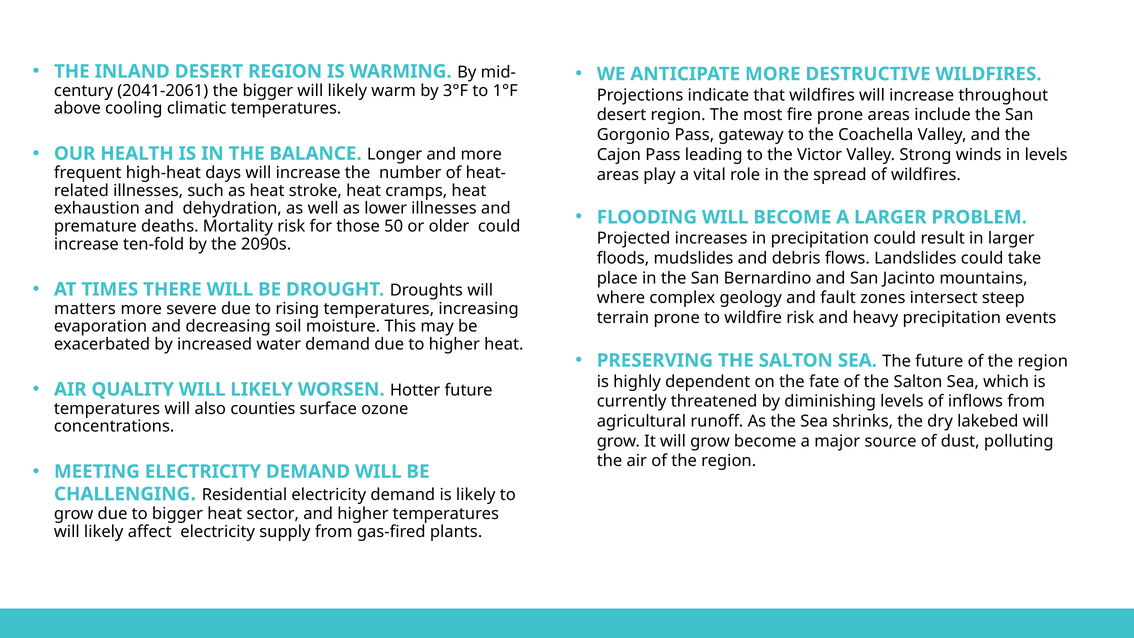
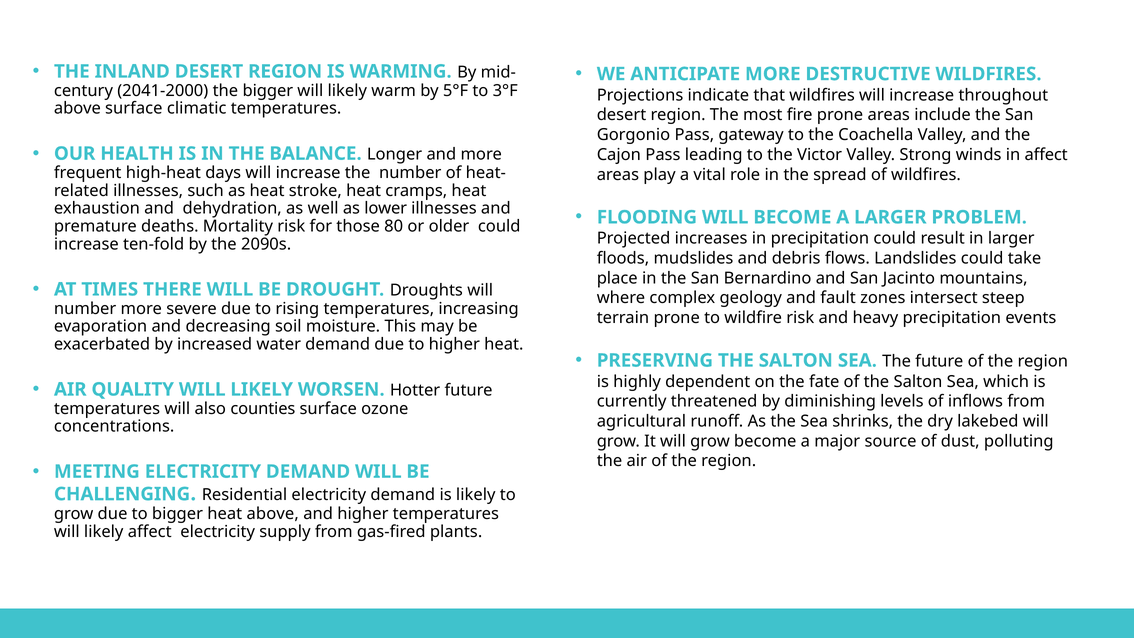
2041-2061: 2041-2061 -> 2041-2000
3°F: 3°F -> 5°F
1°F: 1°F -> 3°F
above cooling: cooling -> surface
in levels: levels -> affect
50: 50 -> 80
matters at (85, 308): matters -> number
heat sector: sector -> above
